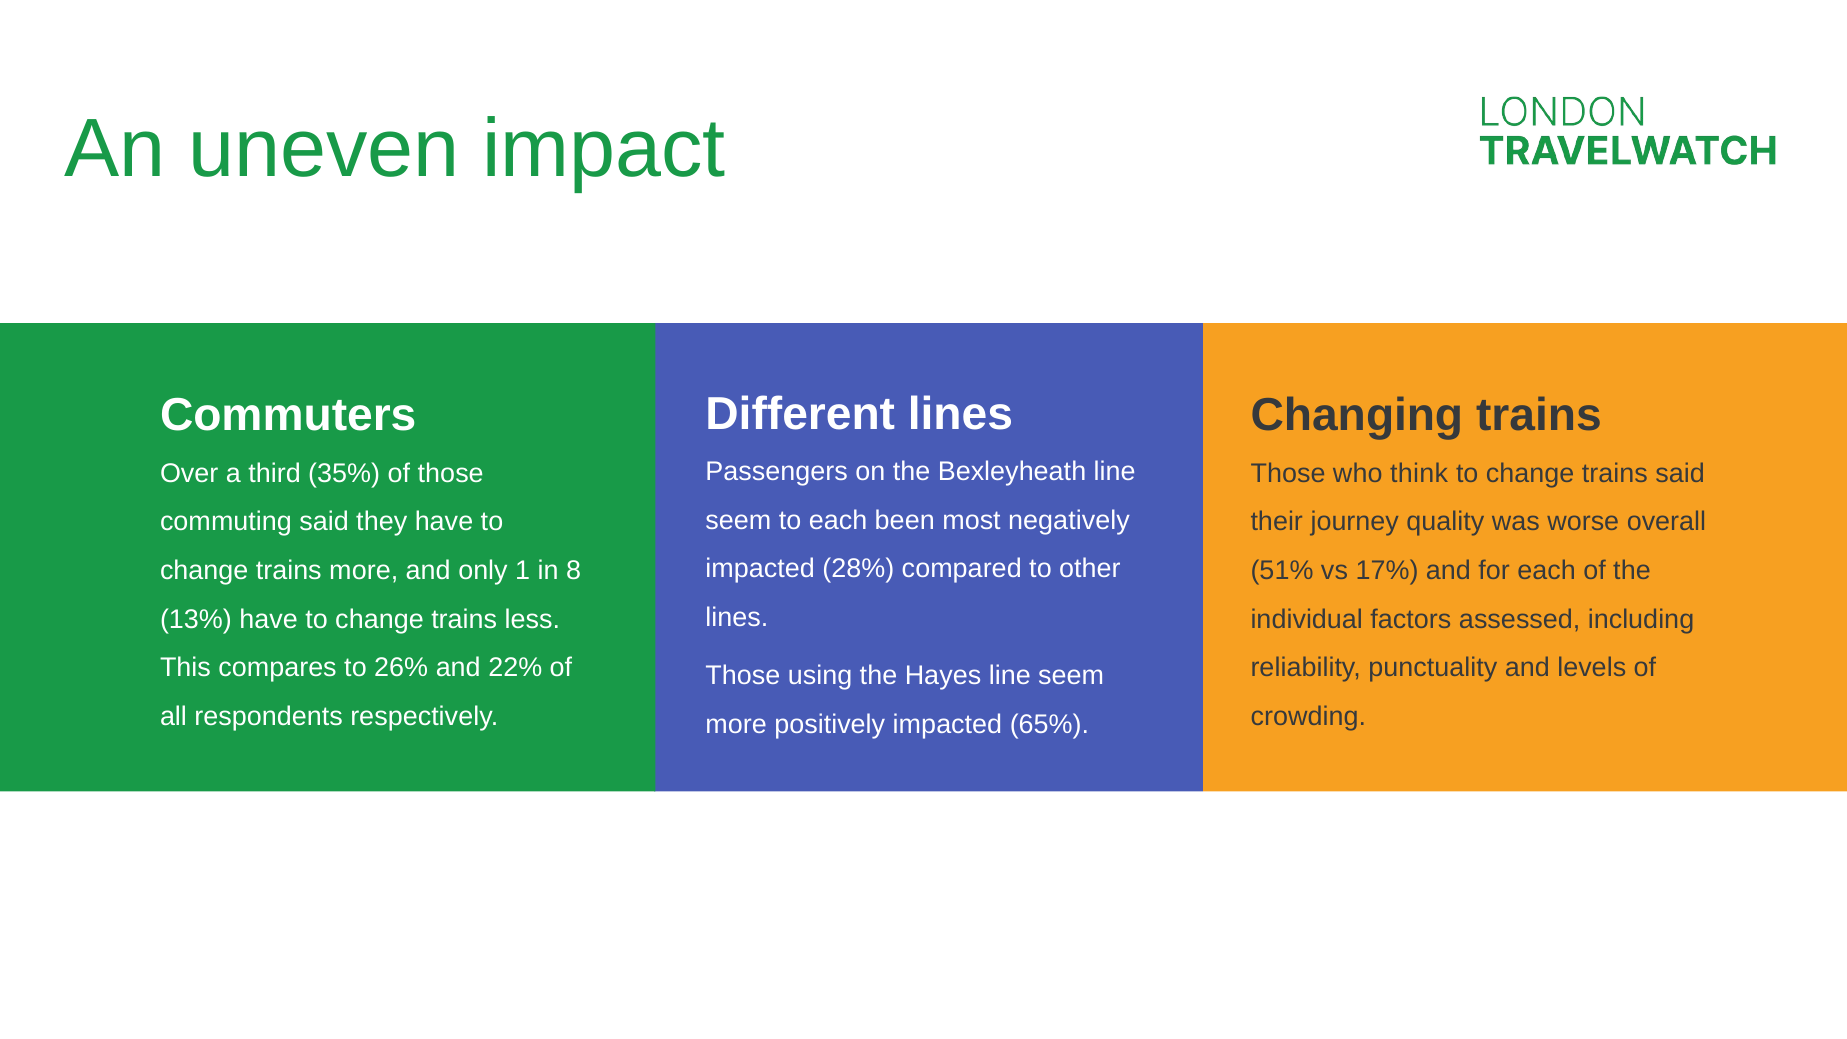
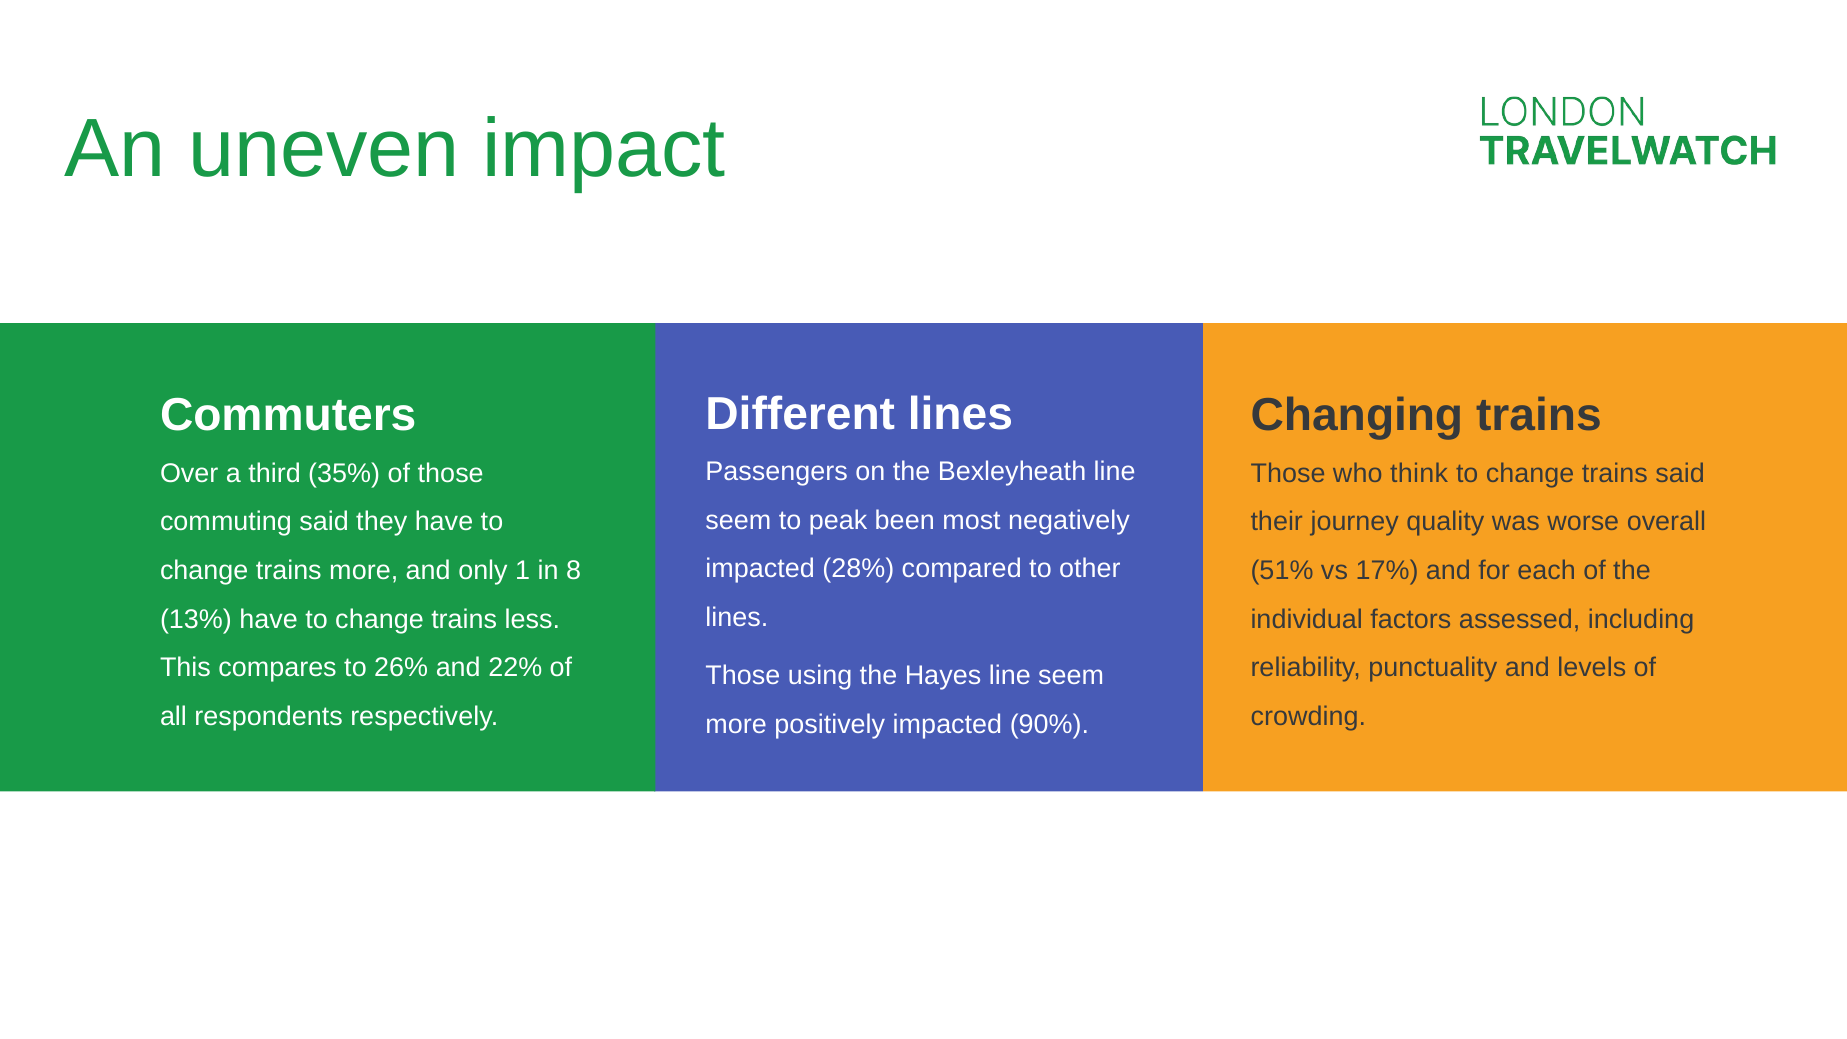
to each: each -> peak
65%: 65% -> 90%
